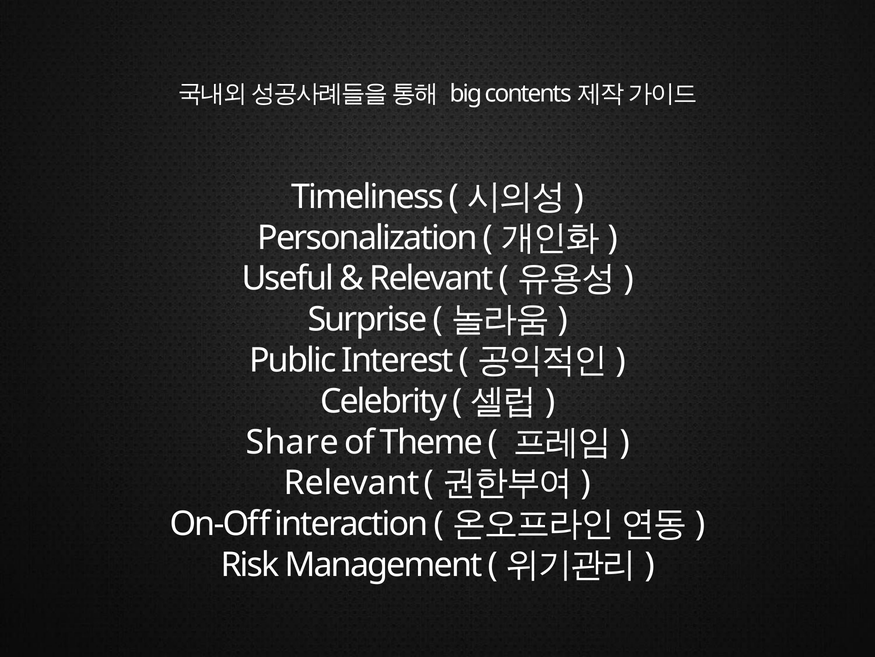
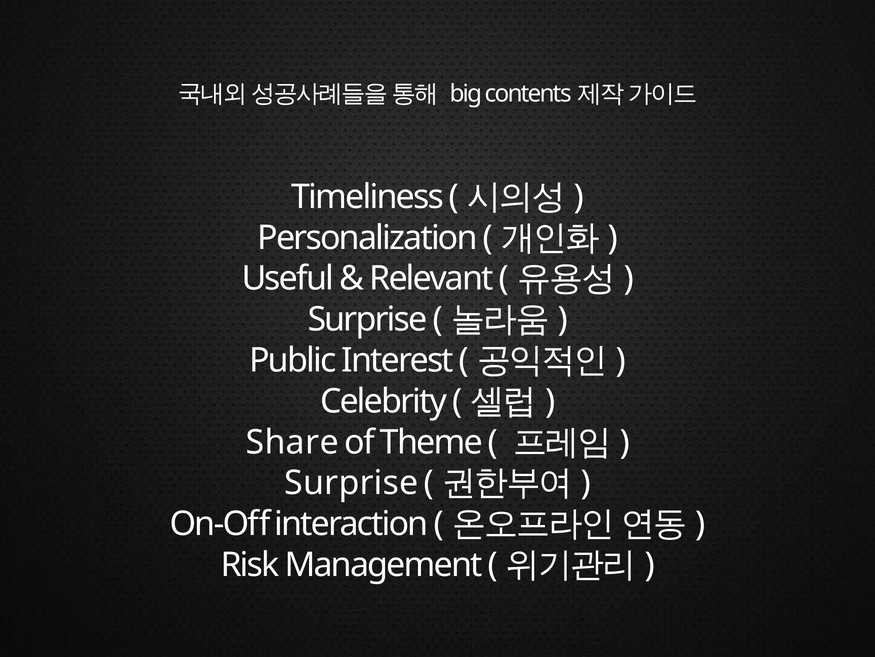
Relevant at (352, 483): Relevant -> Surprise
